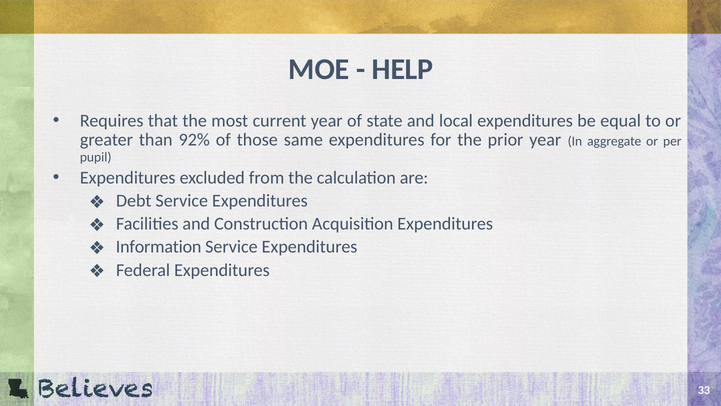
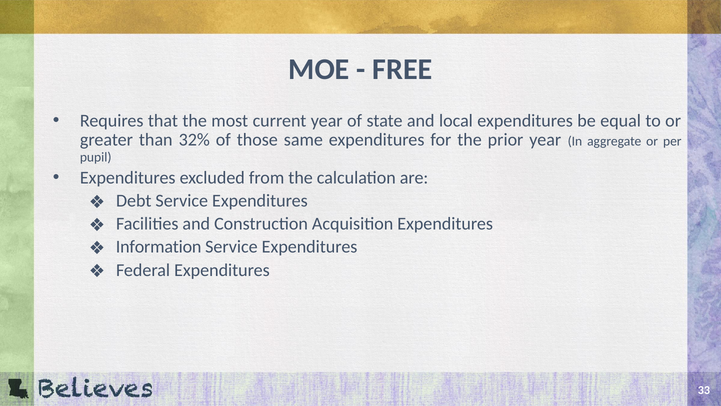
HELP: HELP -> FREE
92%: 92% -> 32%
